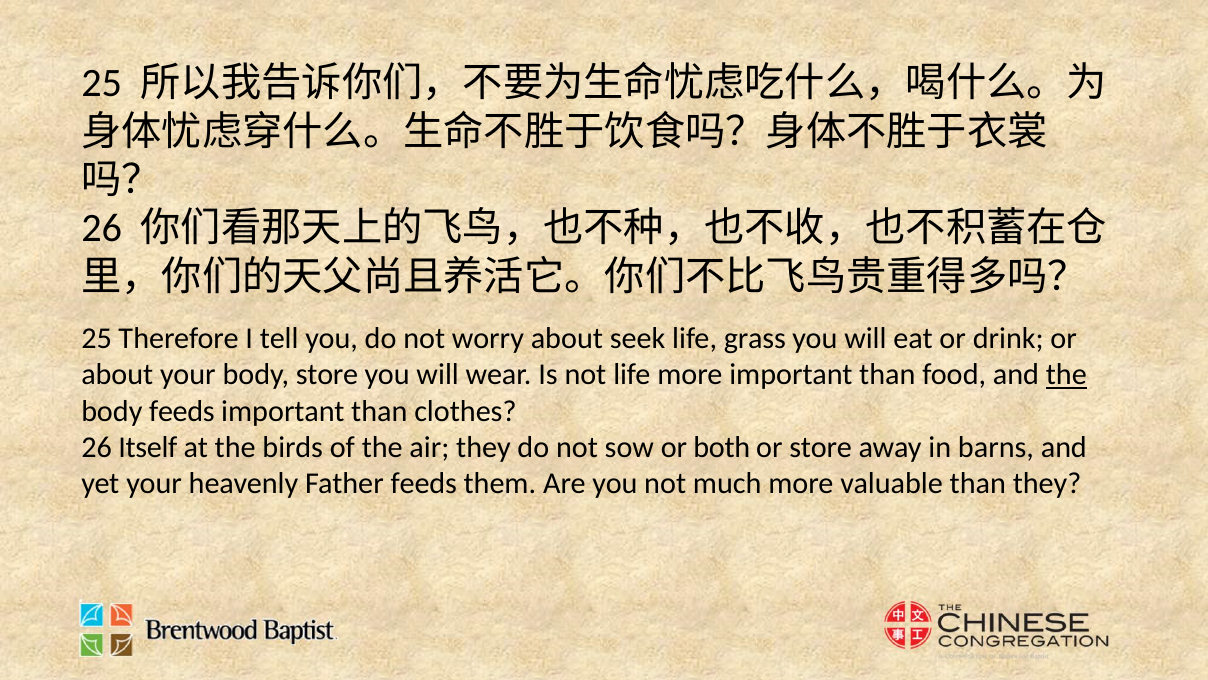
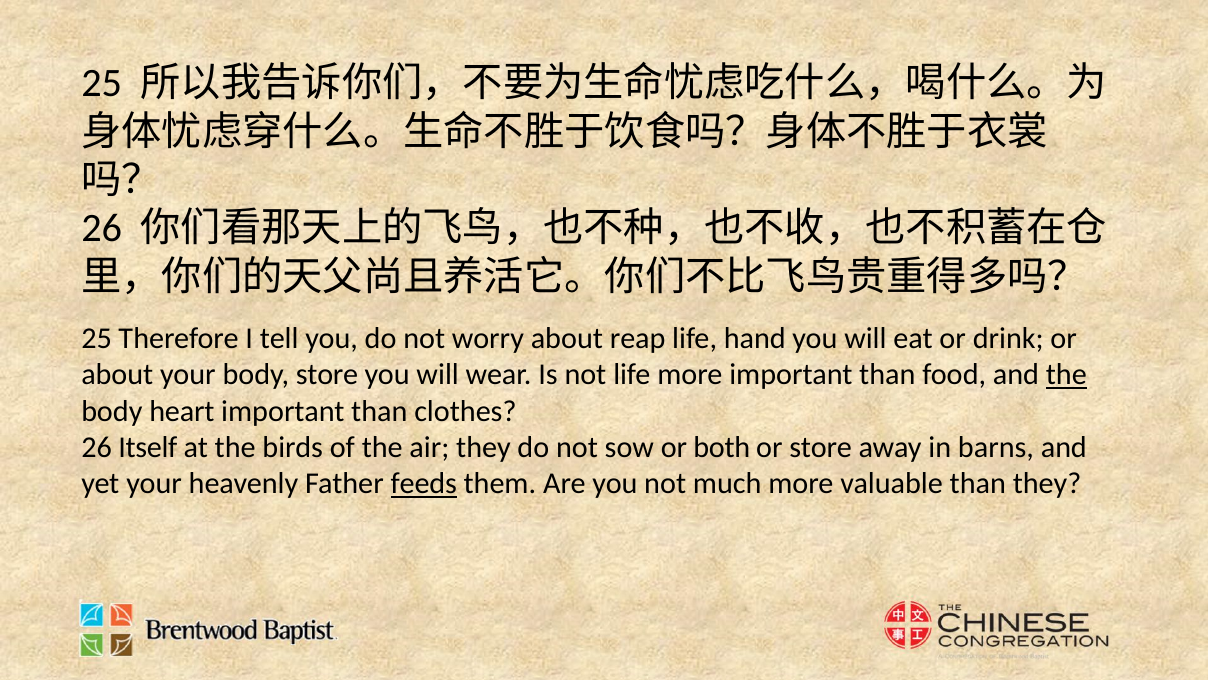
seek: seek -> reap
grass: grass -> hand
body feeds: feeds -> heart
feeds at (424, 483) underline: none -> present
